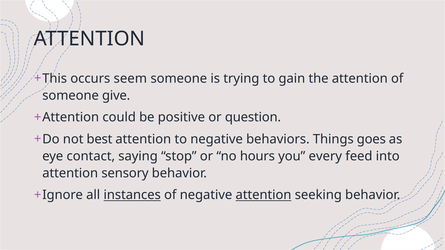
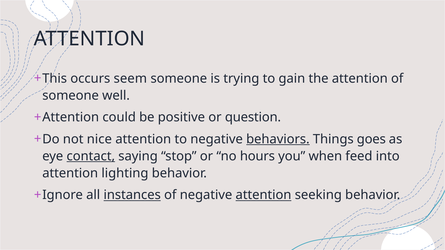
give: give -> well
best: best -> nice
behaviors underline: none -> present
contact underline: none -> present
every: every -> when
sensory: sensory -> lighting
